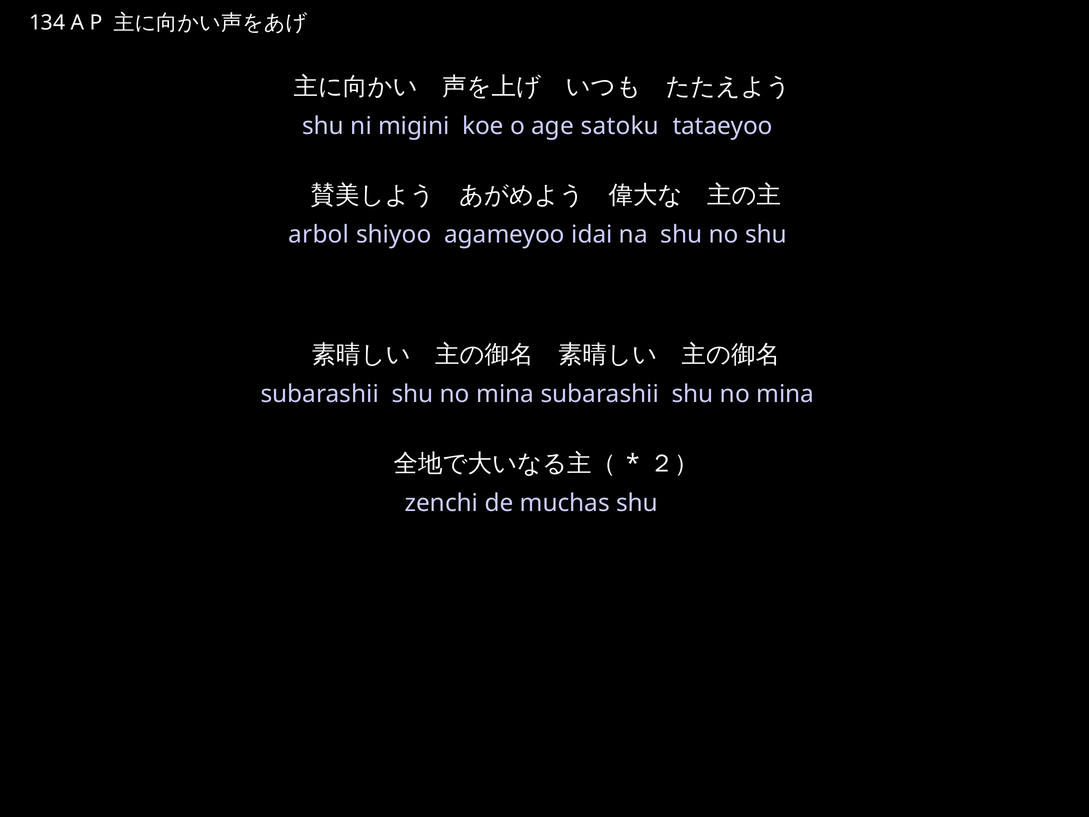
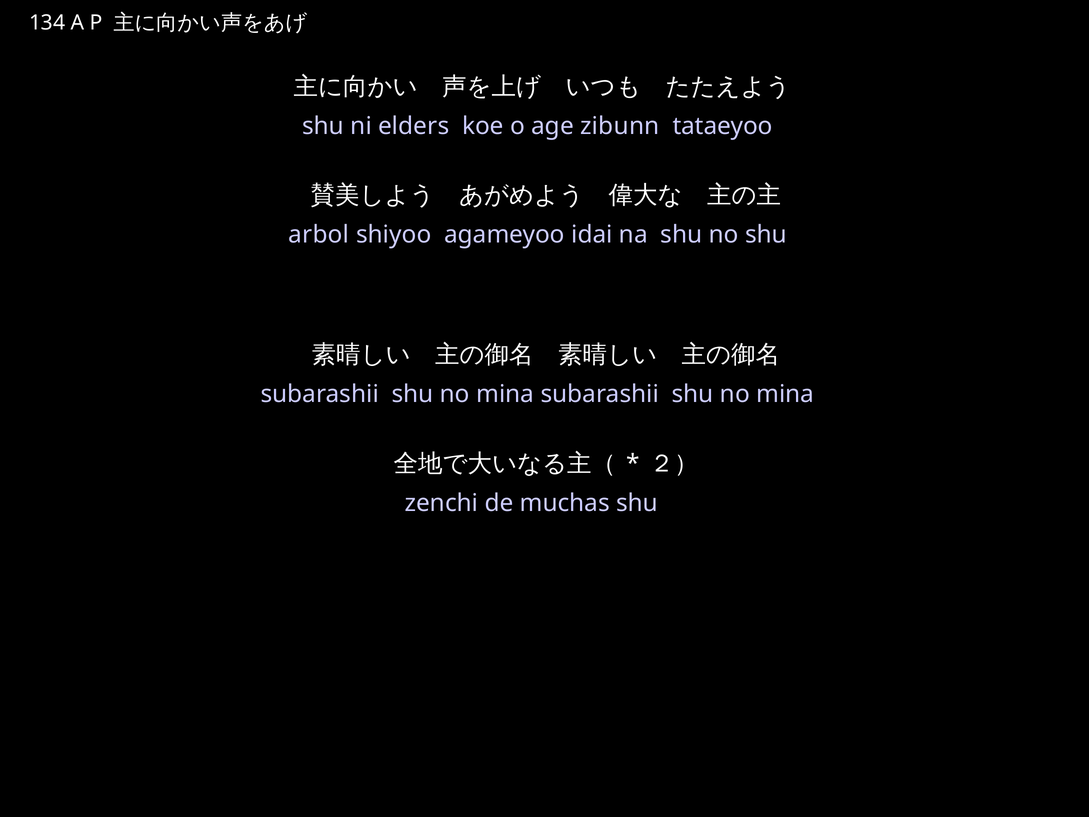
migini: migini -> elders
satoku: satoku -> zibunn
